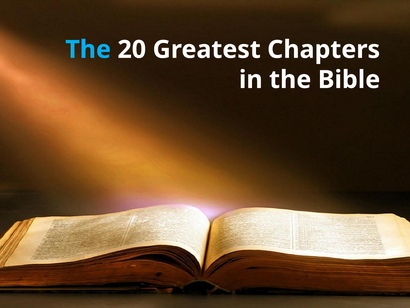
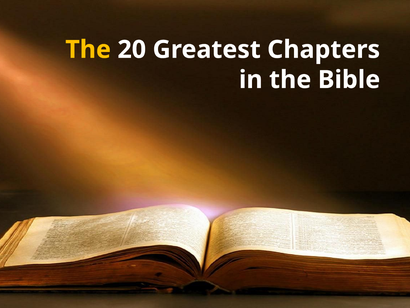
The at (88, 50) colour: light blue -> yellow
